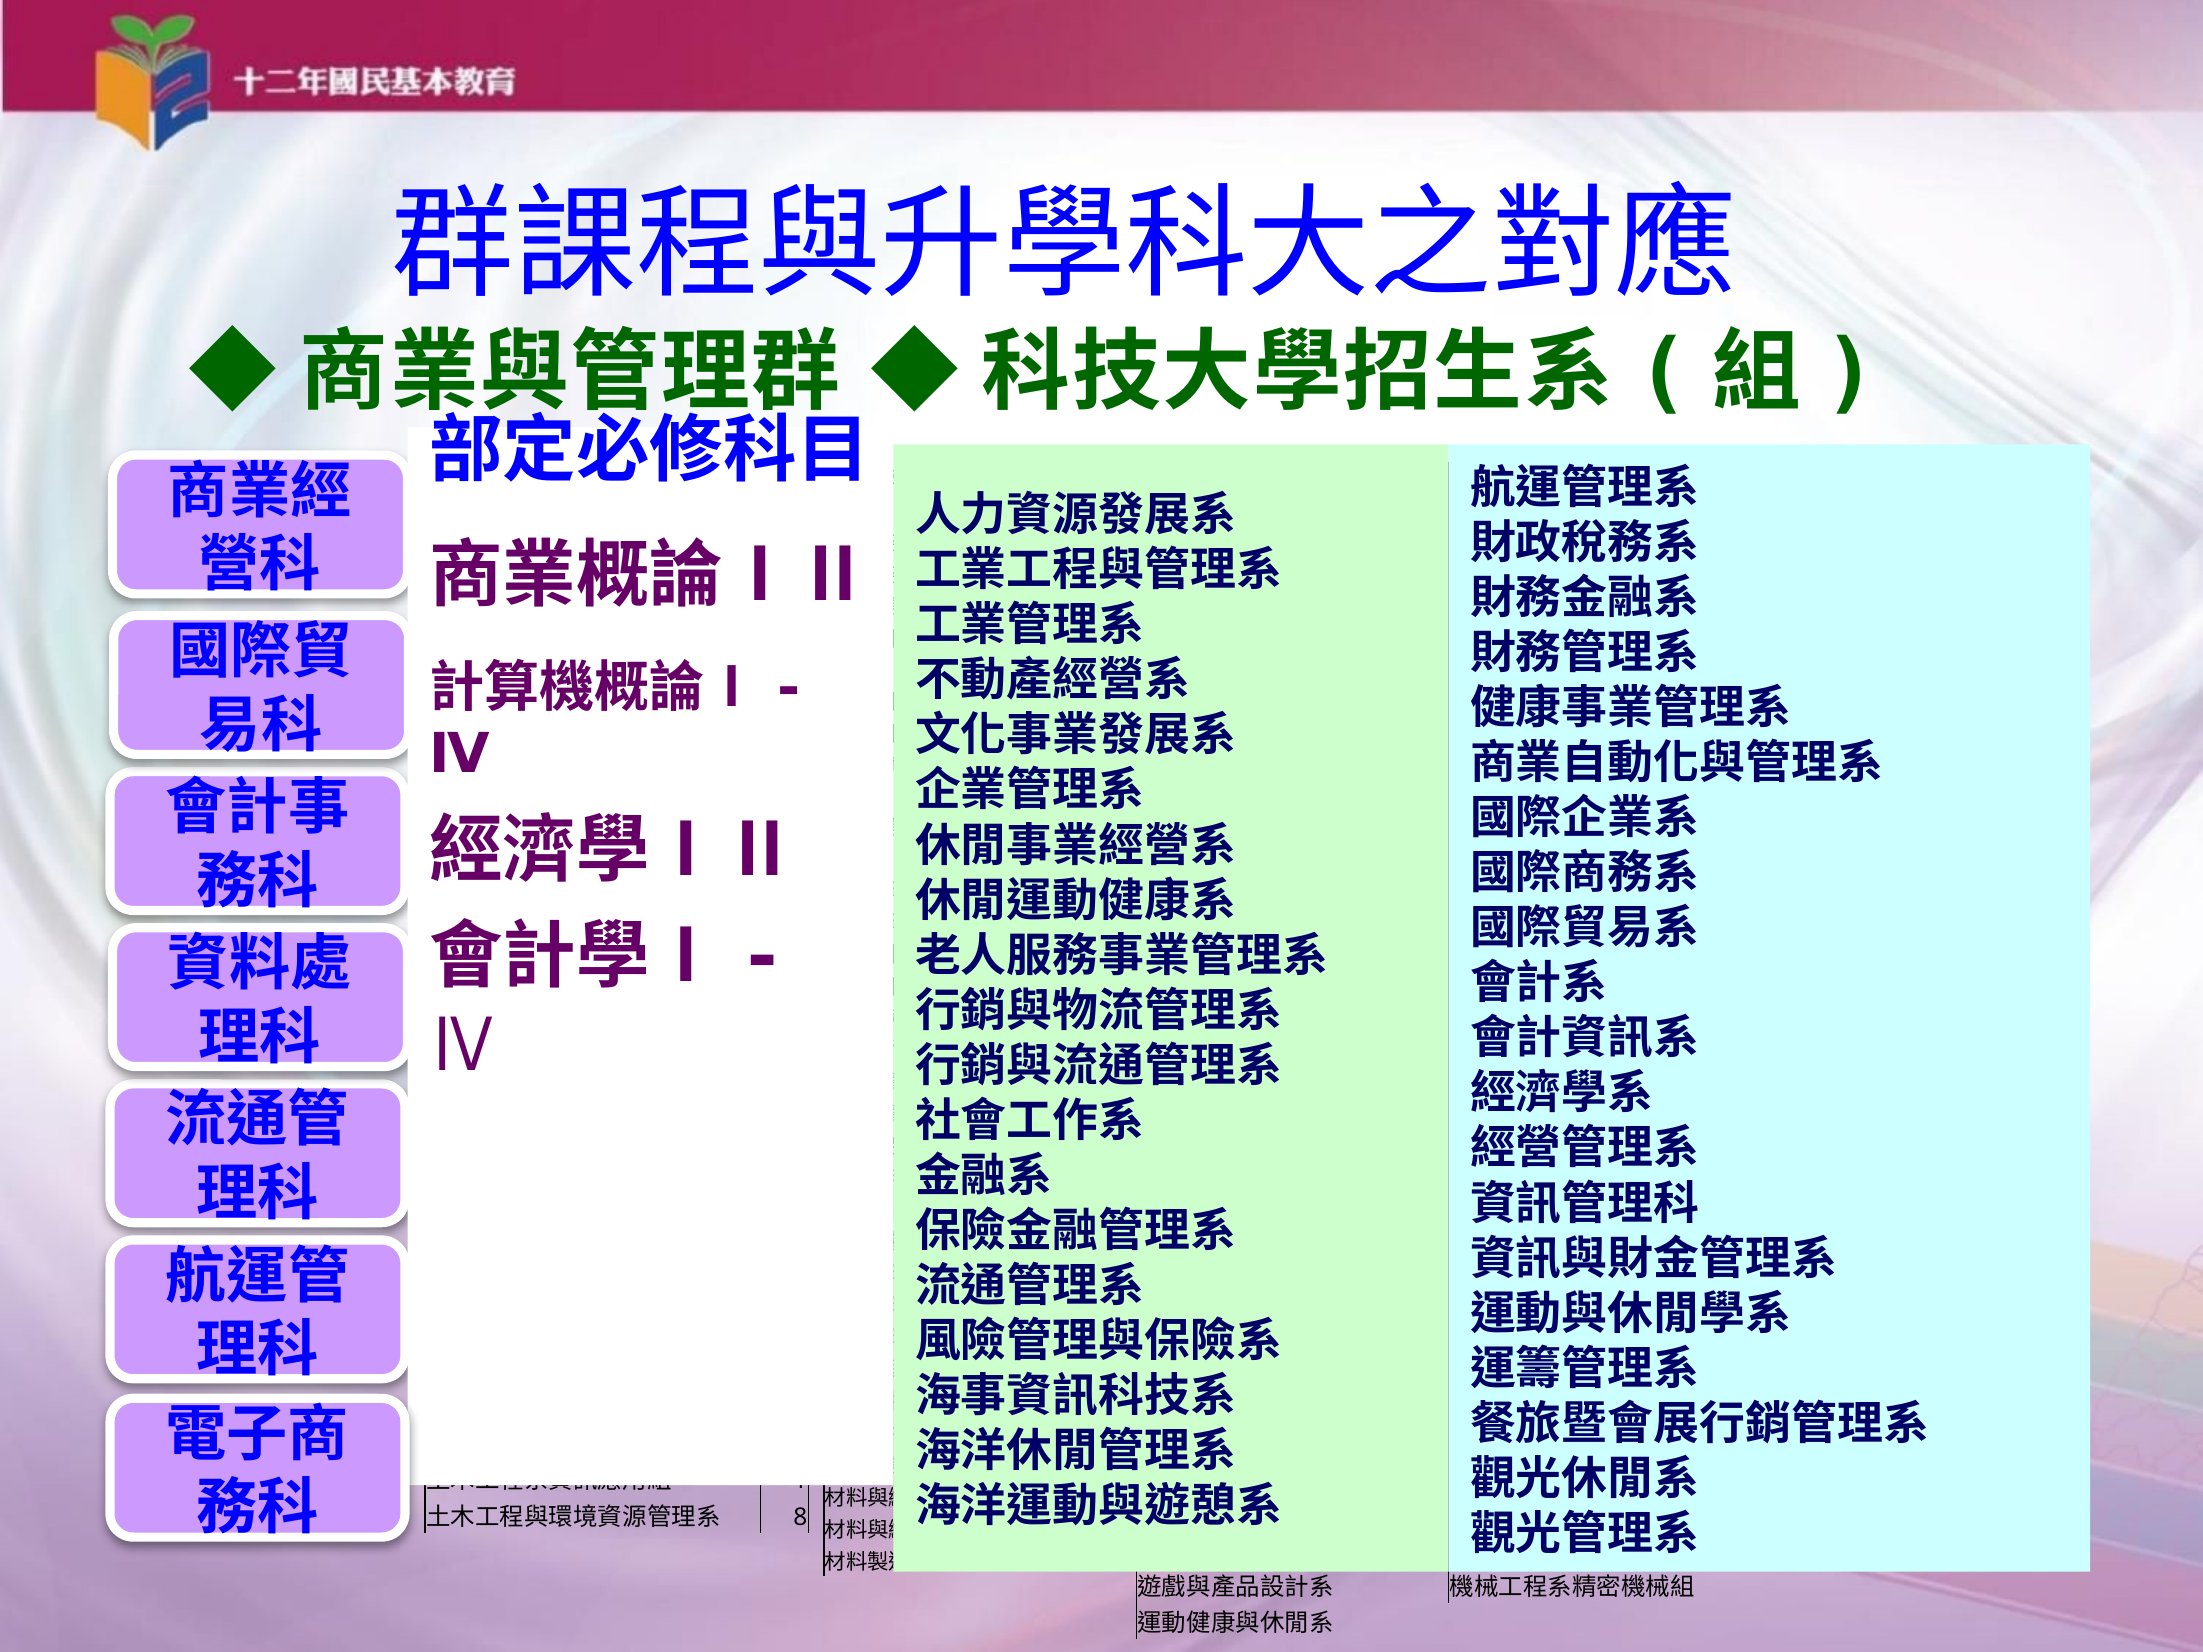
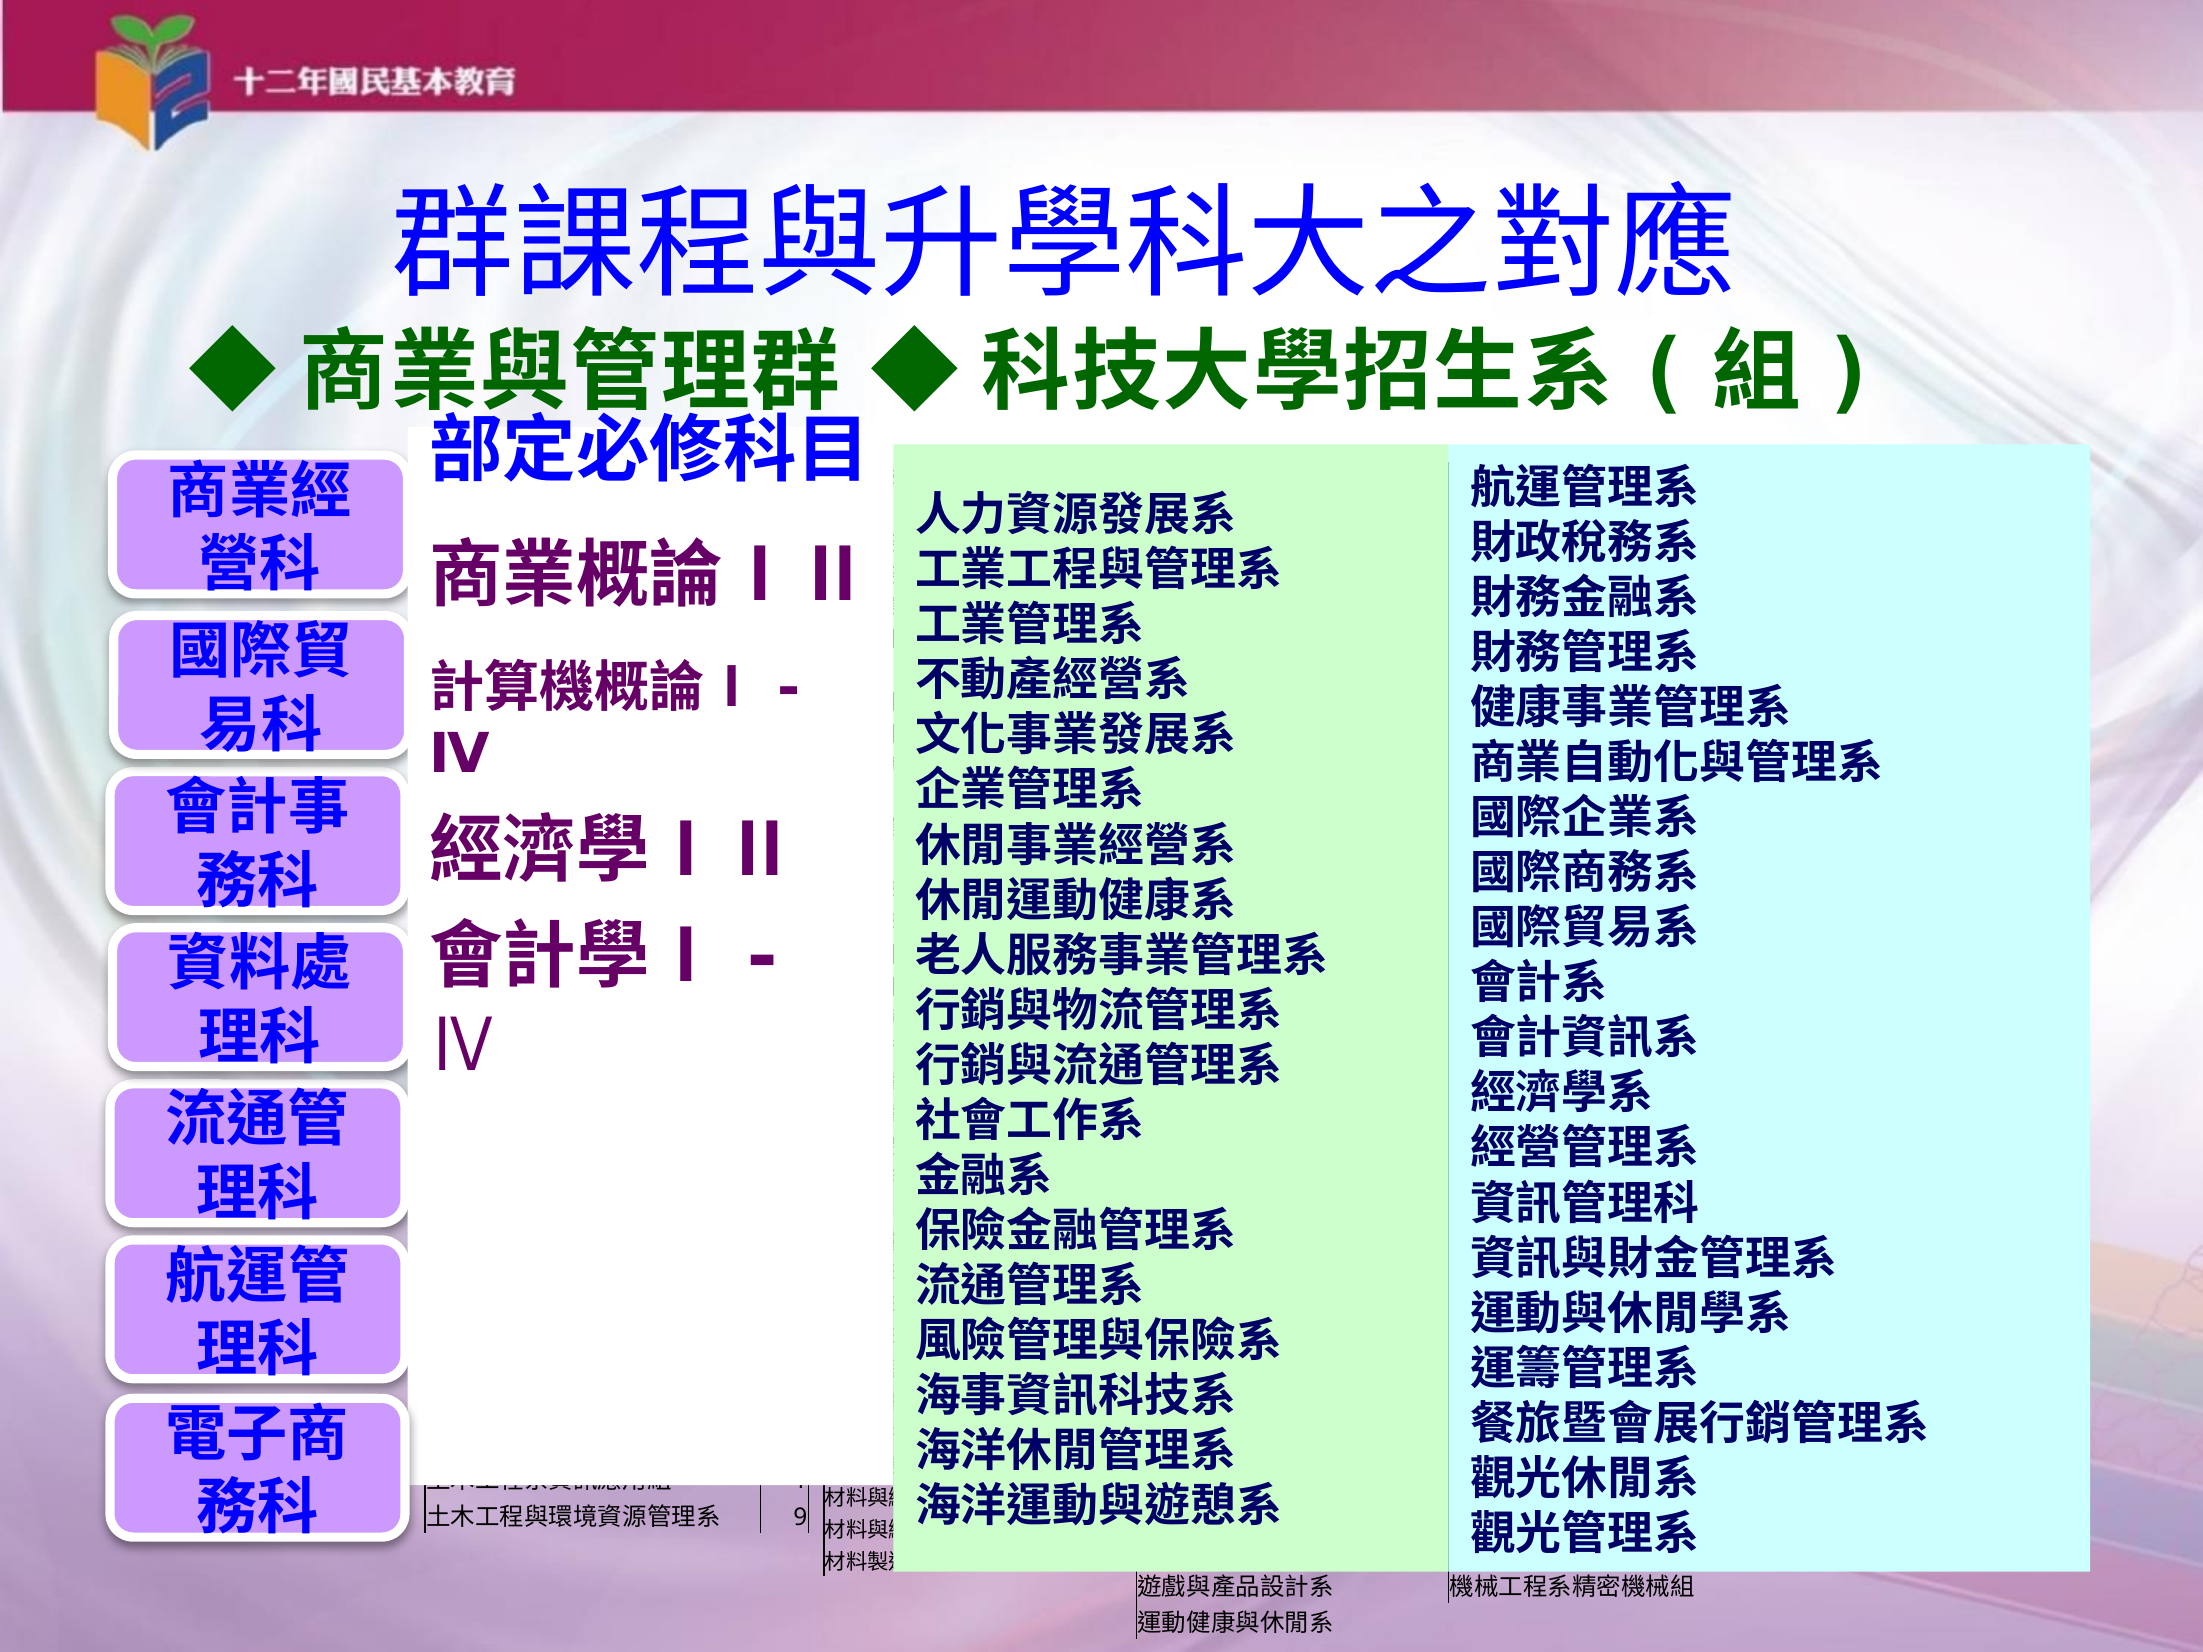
8: 8 -> 9
